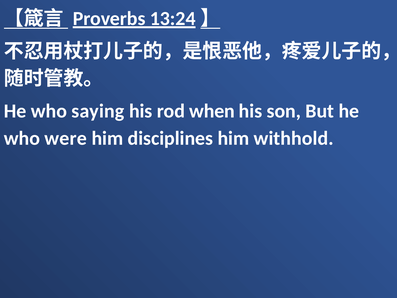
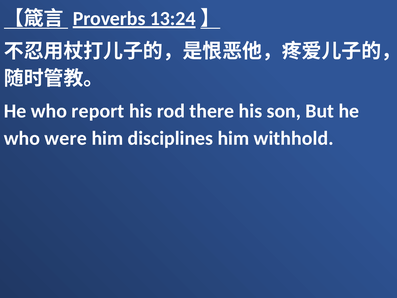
saying: saying -> report
when: when -> there
